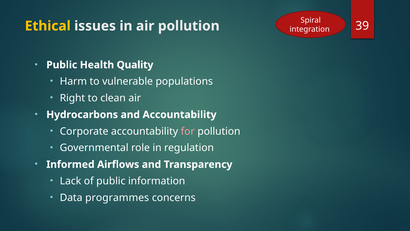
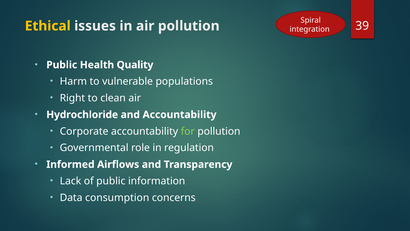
Hydrocarbons: Hydrocarbons -> Hydrochloride
for colour: pink -> light green
programmes: programmes -> consumption
